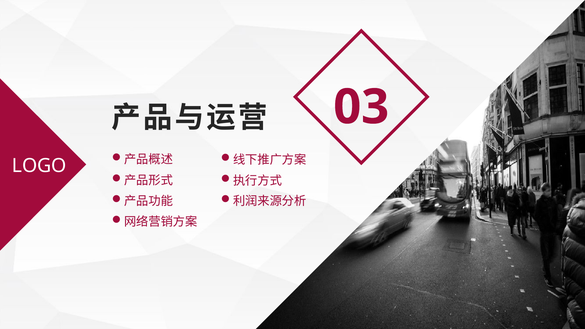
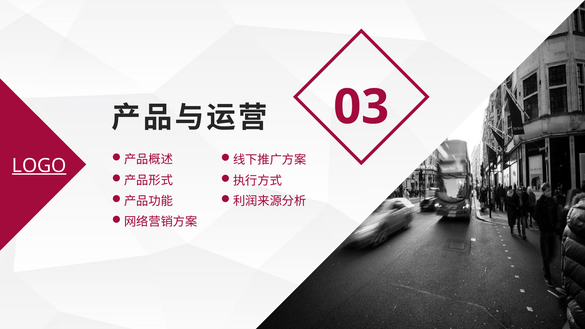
LOGO underline: none -> present
